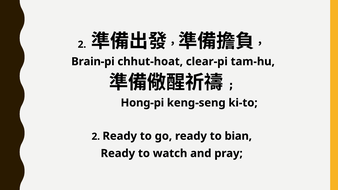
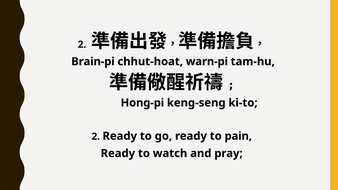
clear-pi: clear-pi -> warn-pi
bian: bian -> pain
